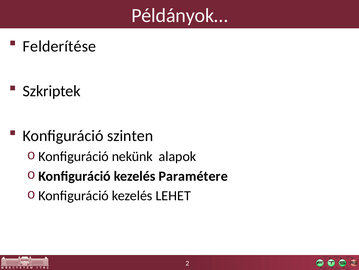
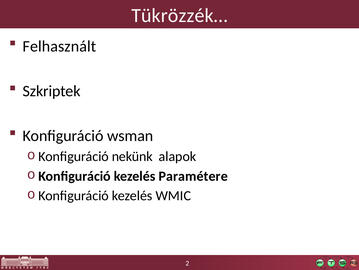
Példányok…: Példányok… -> Tükrözzék…
Felderítése: Felderítése -> Felhasznált
szinten: szinten -> wsman
LEHET: LEHET -> WMIC
